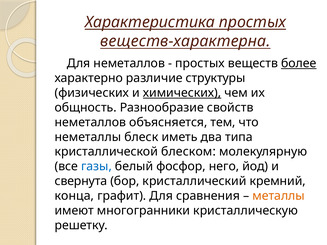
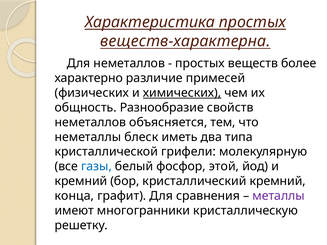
более underline: present -> none
структуры: структуры -> примесей
блеском: блеском -> грифели
него: него -> этой
свернута at (81, 181): свернута -> кремний
металлы colour: orange -> purple
